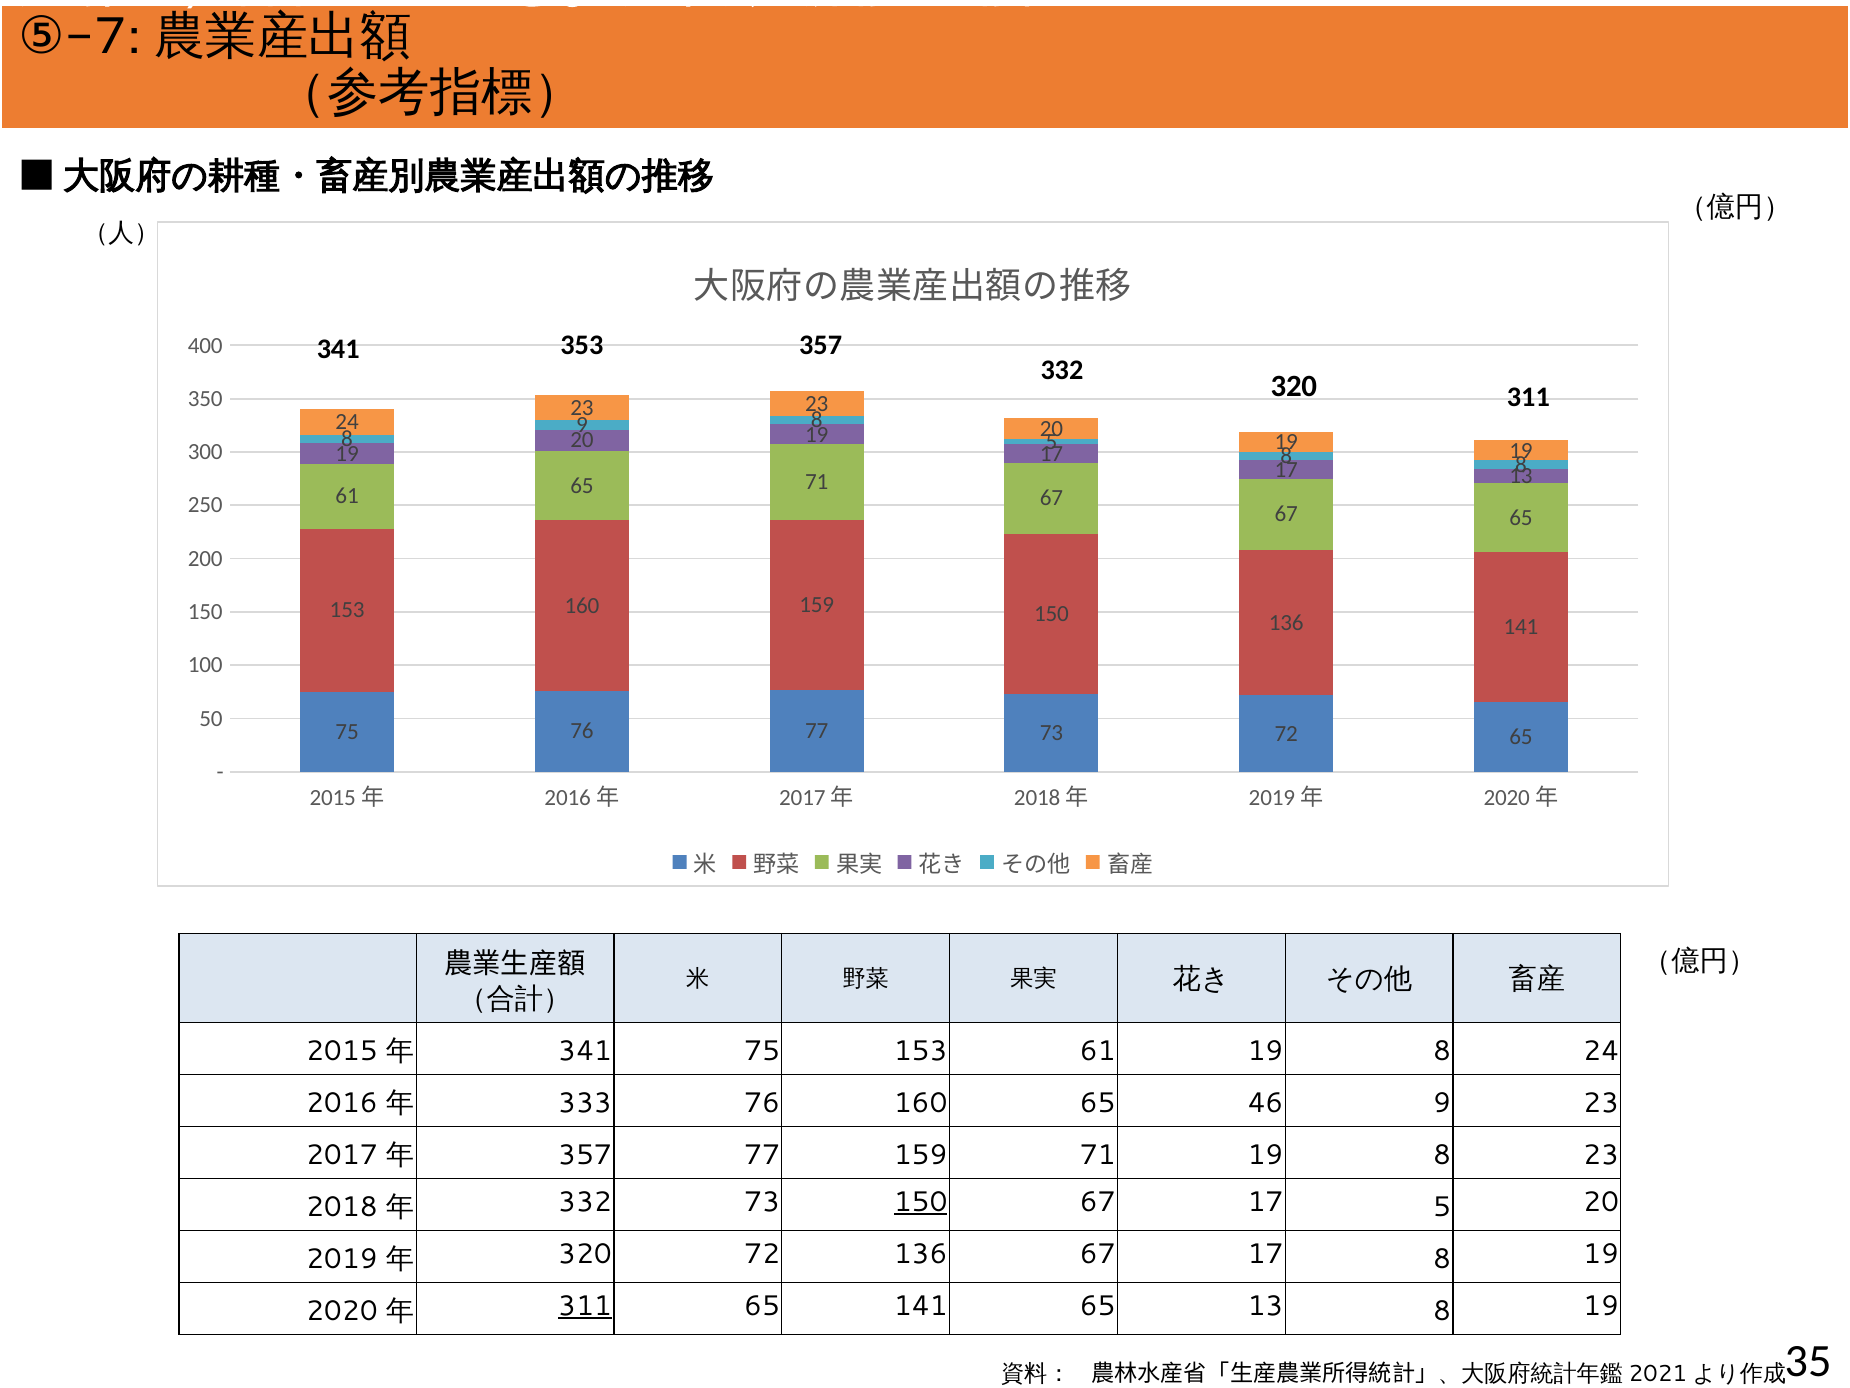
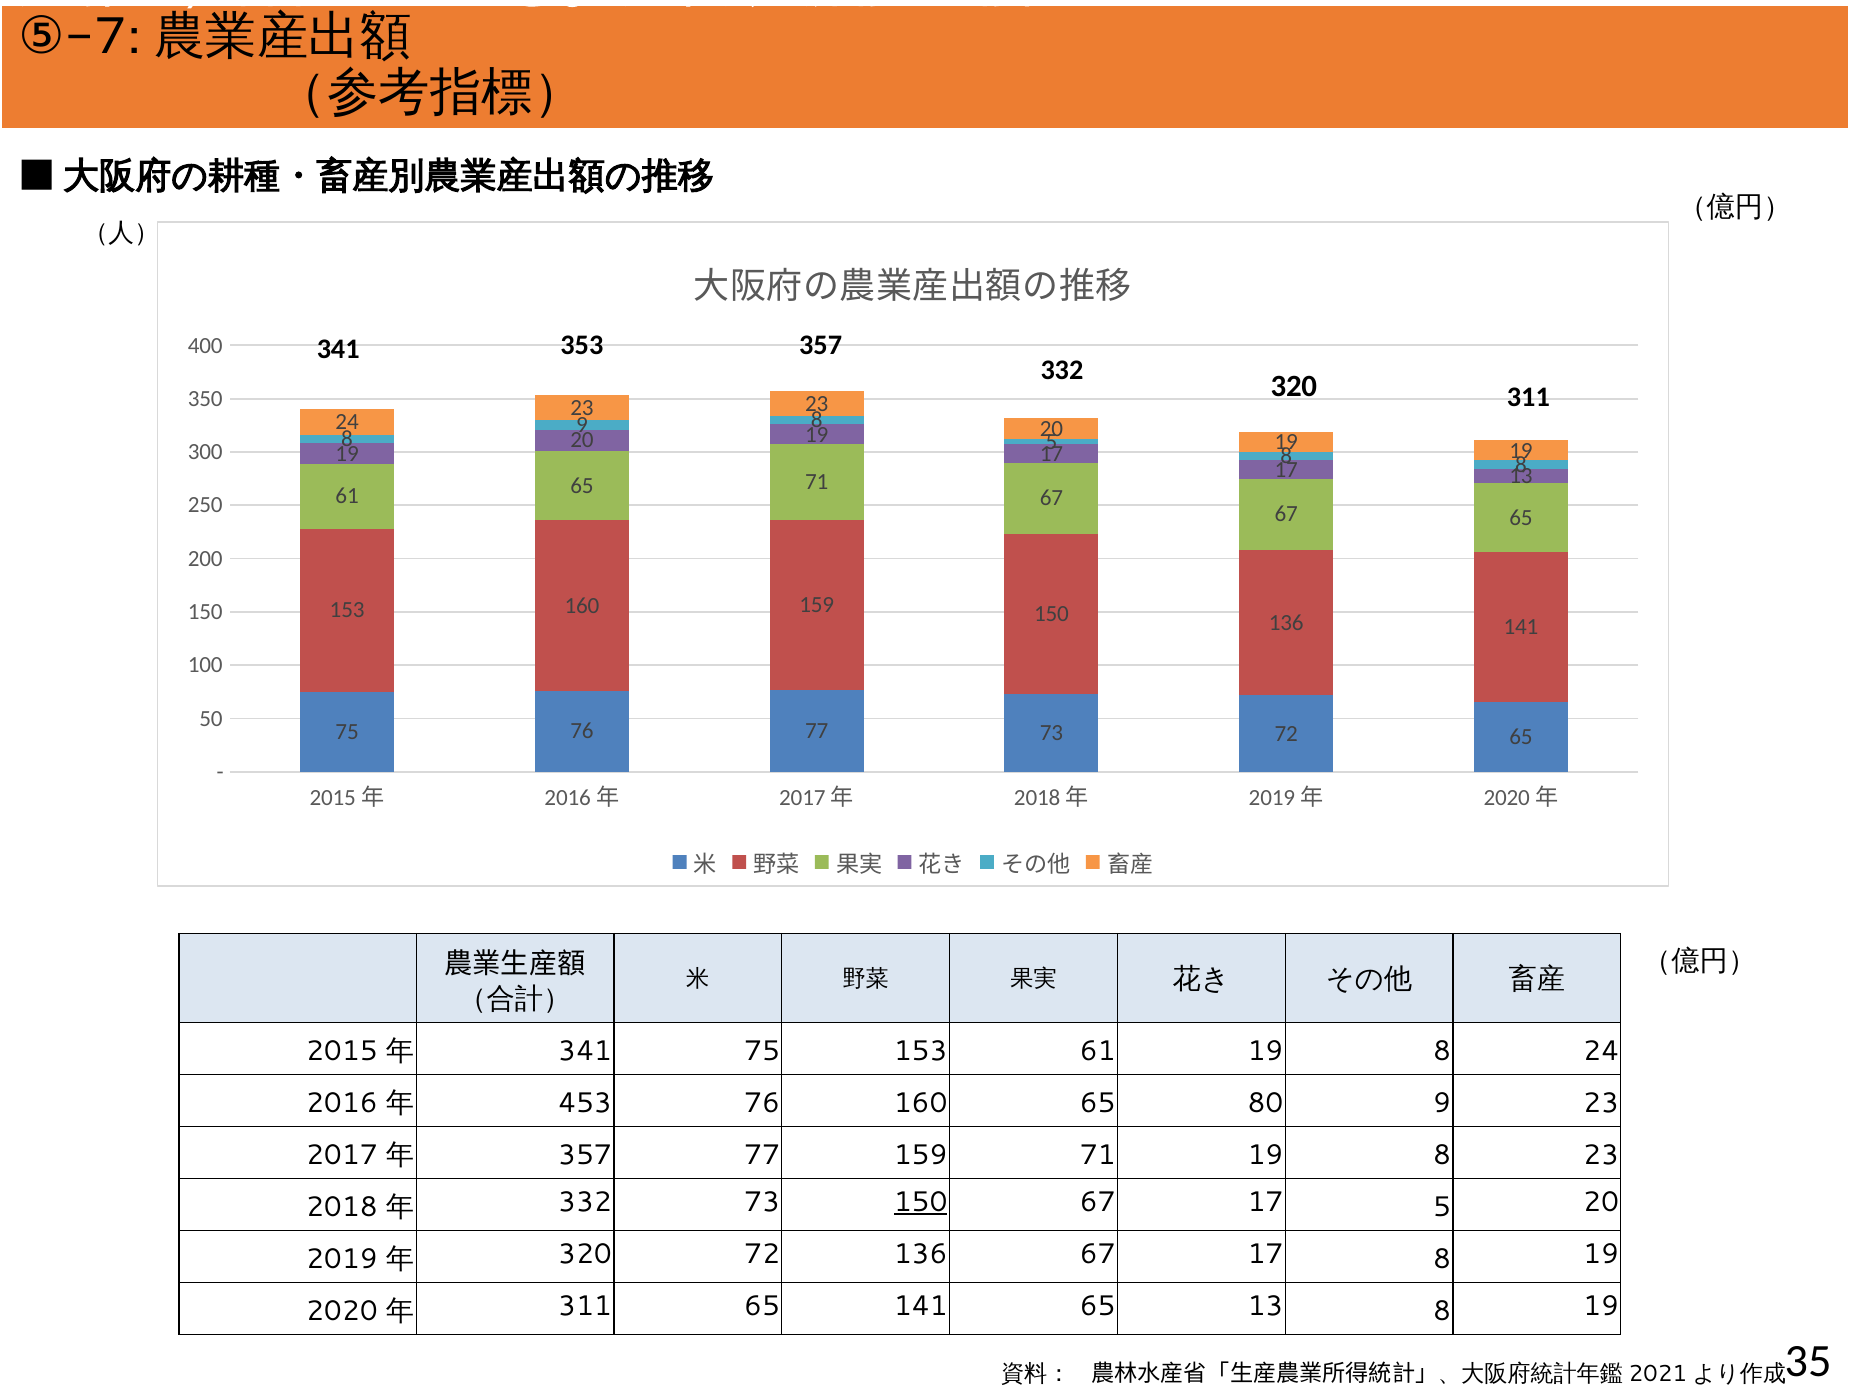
333: 333 -> 453
46: 46 -> 80
311 at (585, 1306) underline: present -> none
